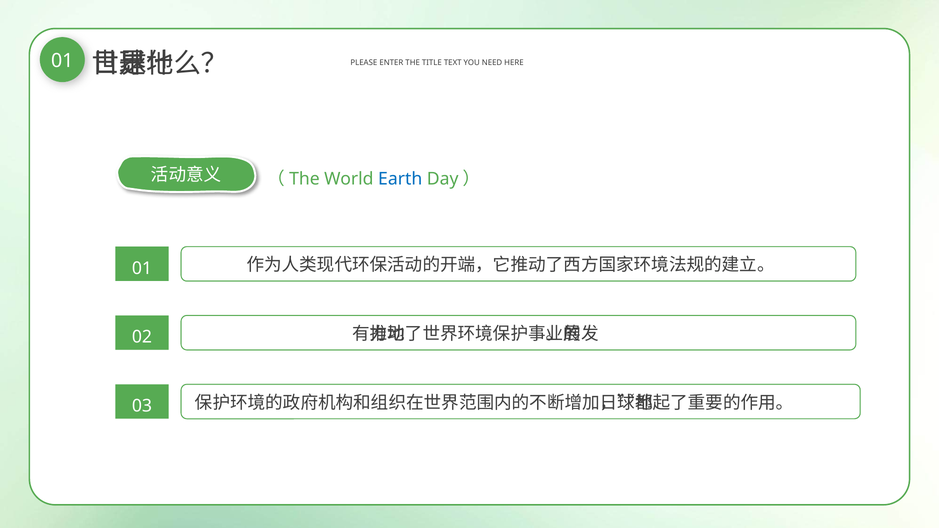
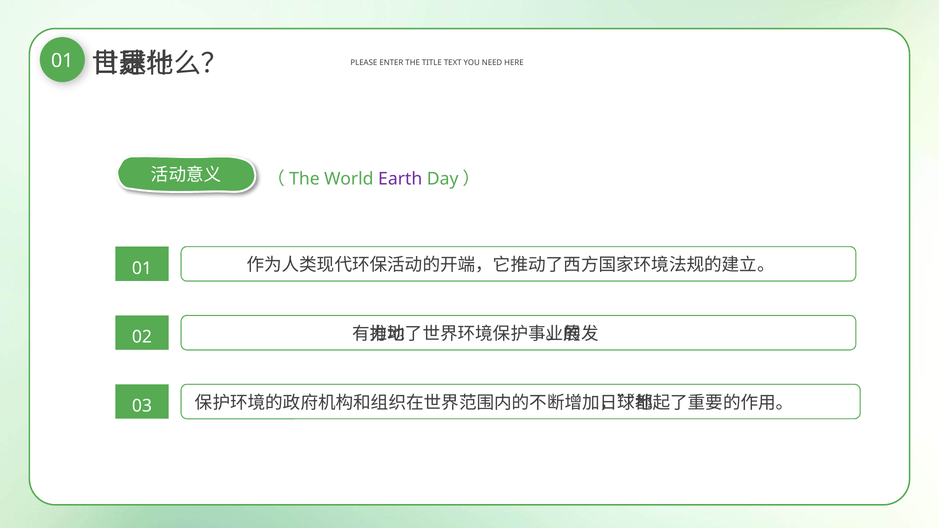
Earth colour: blue -> purple
